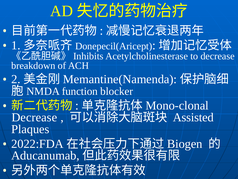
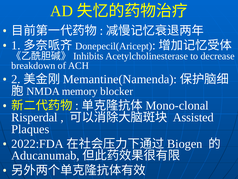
function: function -> memory
Decrease at (34, 117): Decrease -> Risperdal
